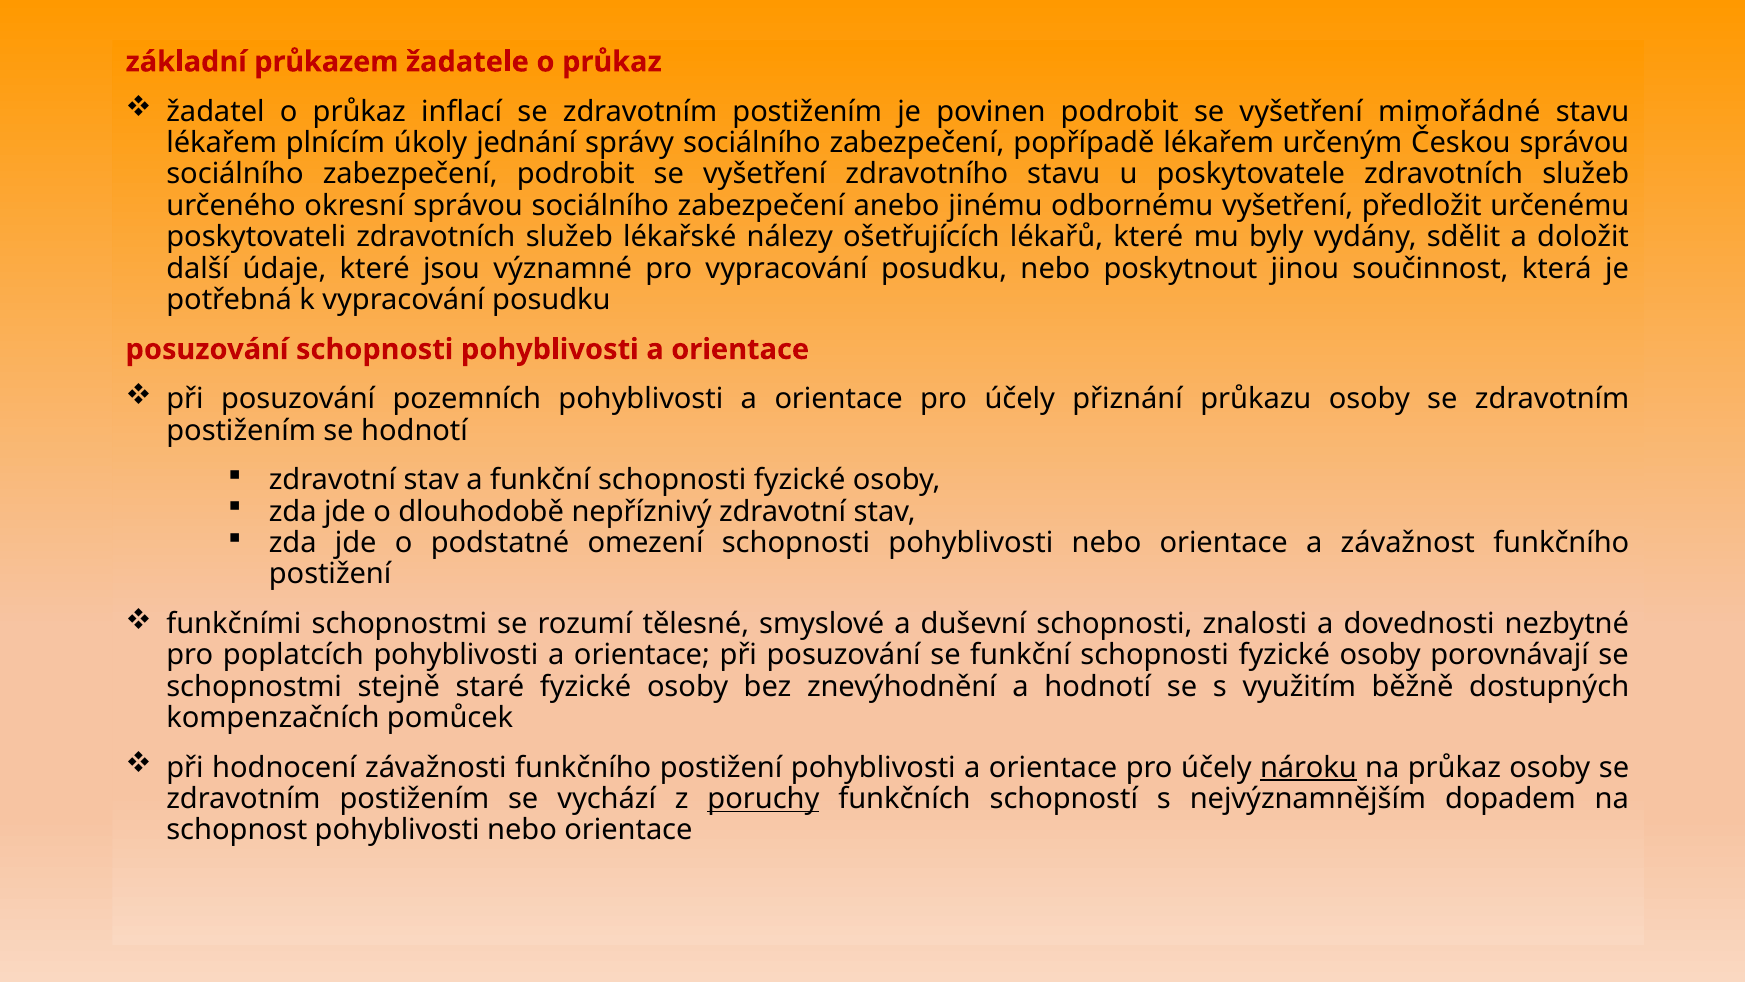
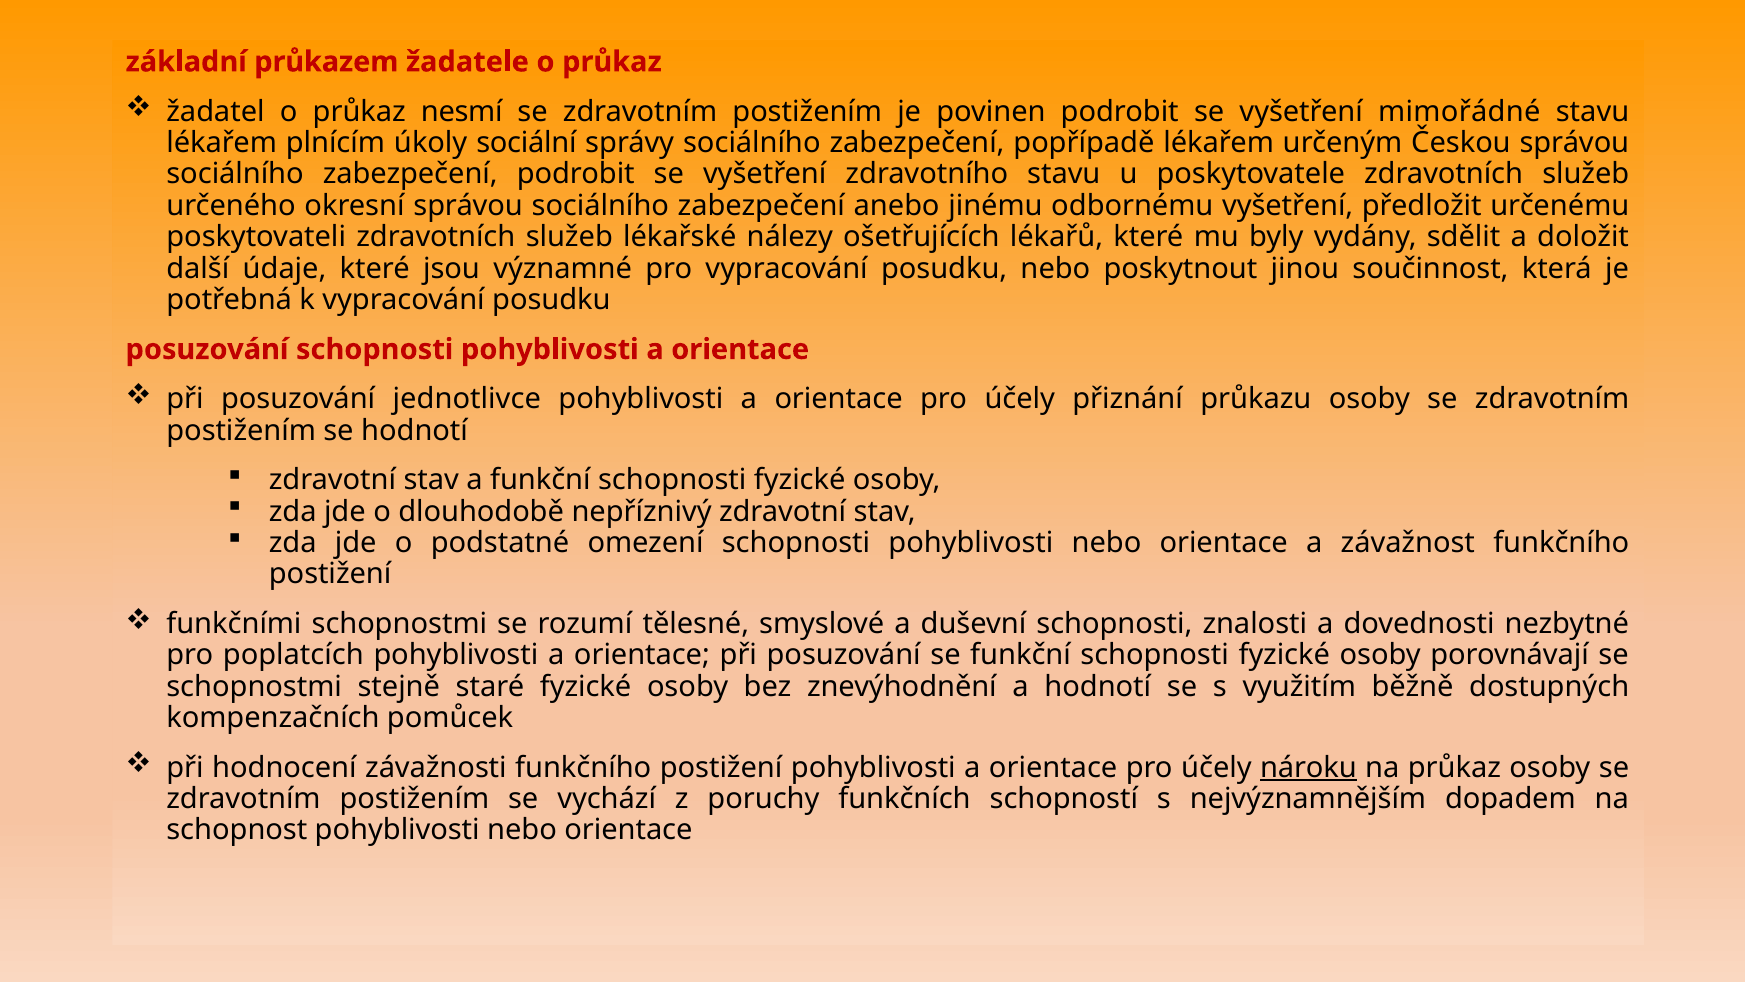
inflací: inflací -> nesmí
jednání: jednání -> sociální
pozemních: pozemních -> jednotlivce
poruchy underline: present -> none
